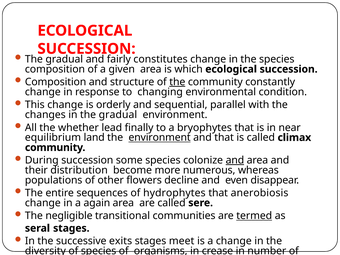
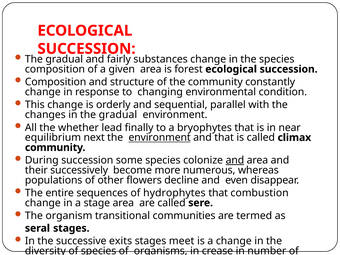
constitutes: constitutes -> substances
which: which -> forest
the at (177, 82) underline: present -> none
land: land -> next
distribution: distribution -> successively
anerobiosis: anerobiosis -> combustion
again: again -> stage
negligible: negligible -> organism
termed underline: present -> none
